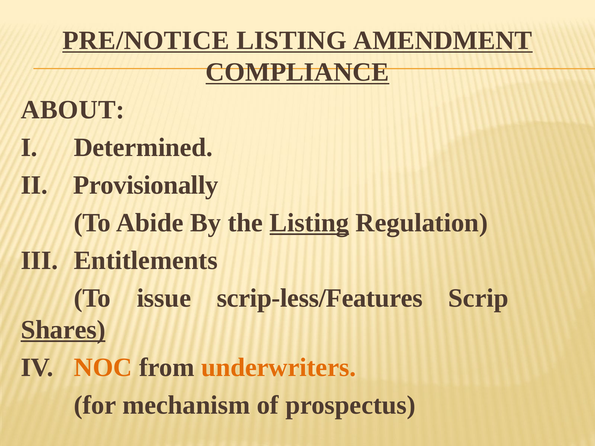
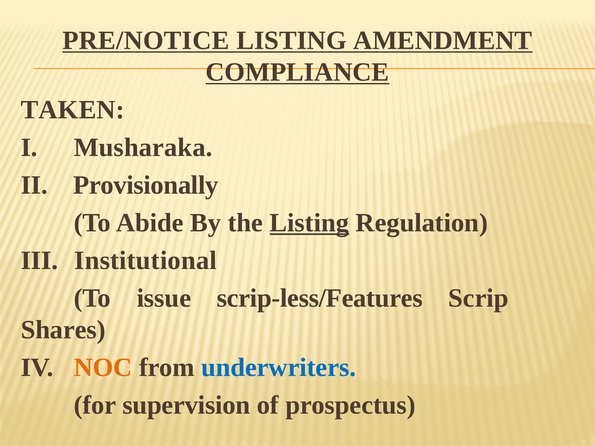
ABOUT: ABOUT -> TAKEN
Determined: Determined -> Musharaka
Entitlements: Entitlements -> Institutional
Shares underline: present -> none
underwriters colour: orange -> blue
mechanism: mechanism -> supervision
